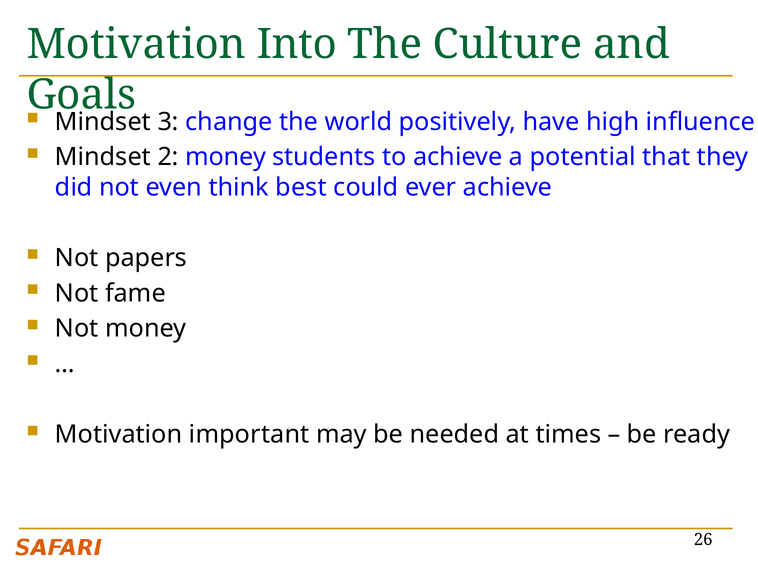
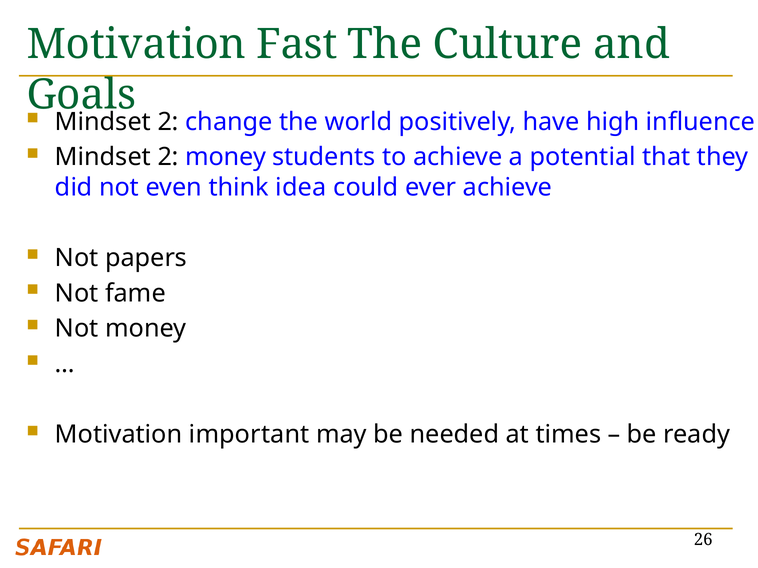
Into: Into -> Fast
3 at (168, 122): 3 -> 2
best: best -> idea
